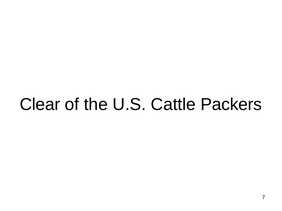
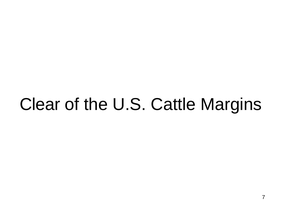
Packers: Packers -> Margins
